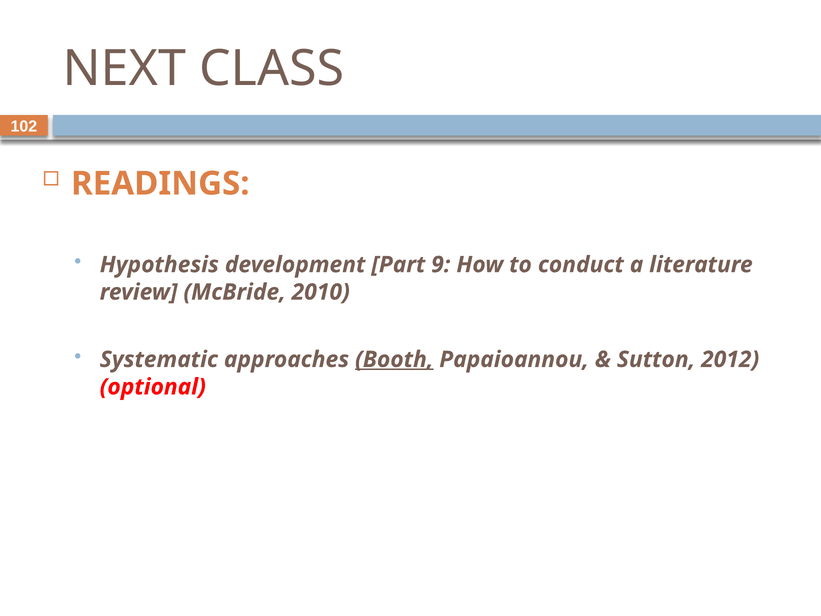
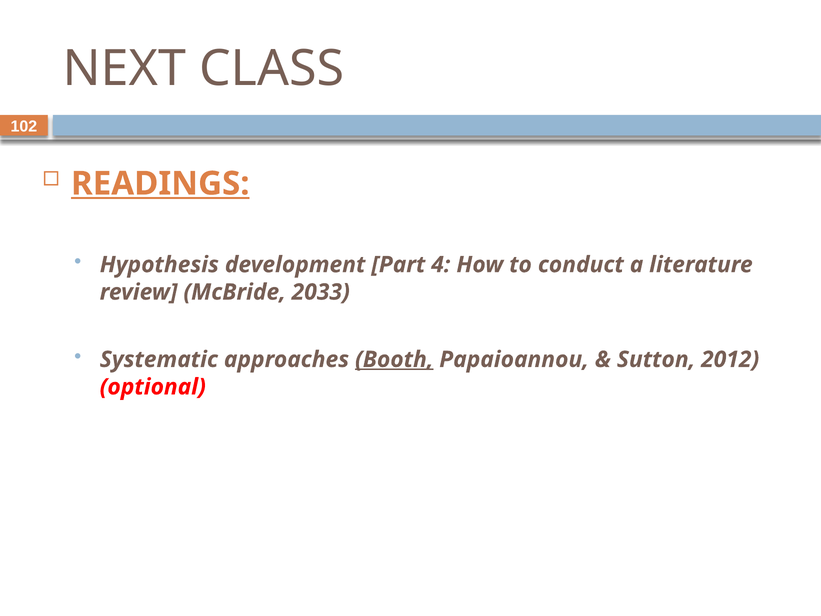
READINGS underline: none -> present
9: 9 -> 4
2010: 2010 -> 2033
